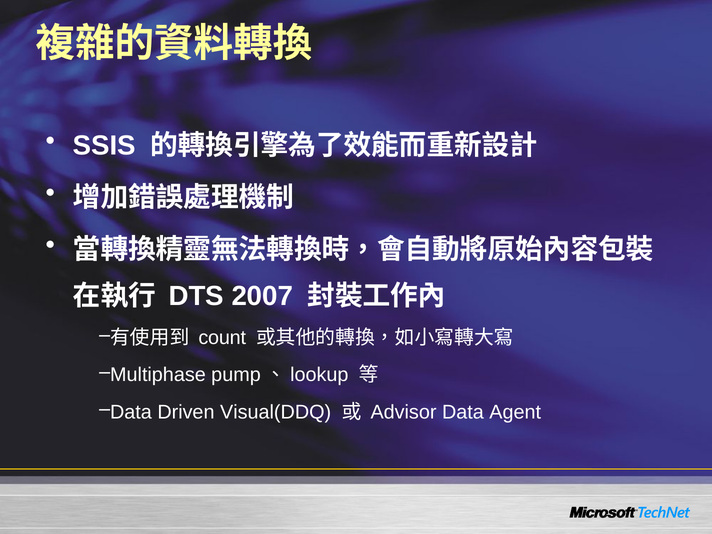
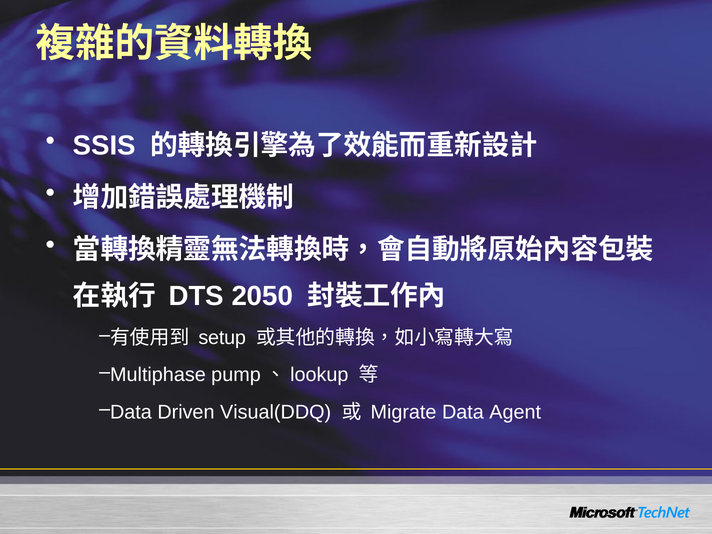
2007: 2007 -> 2050
count: count -> setup
Advisor: Advisor -> Migrate
